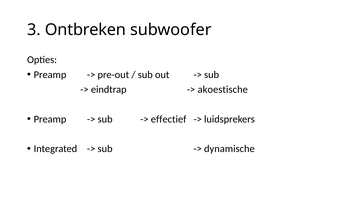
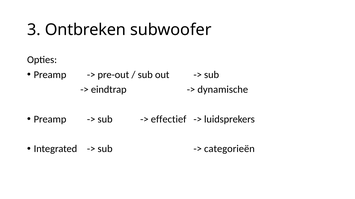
akoestische: akoestische -> dynamische
dynamische: dynamische -> categorieën
